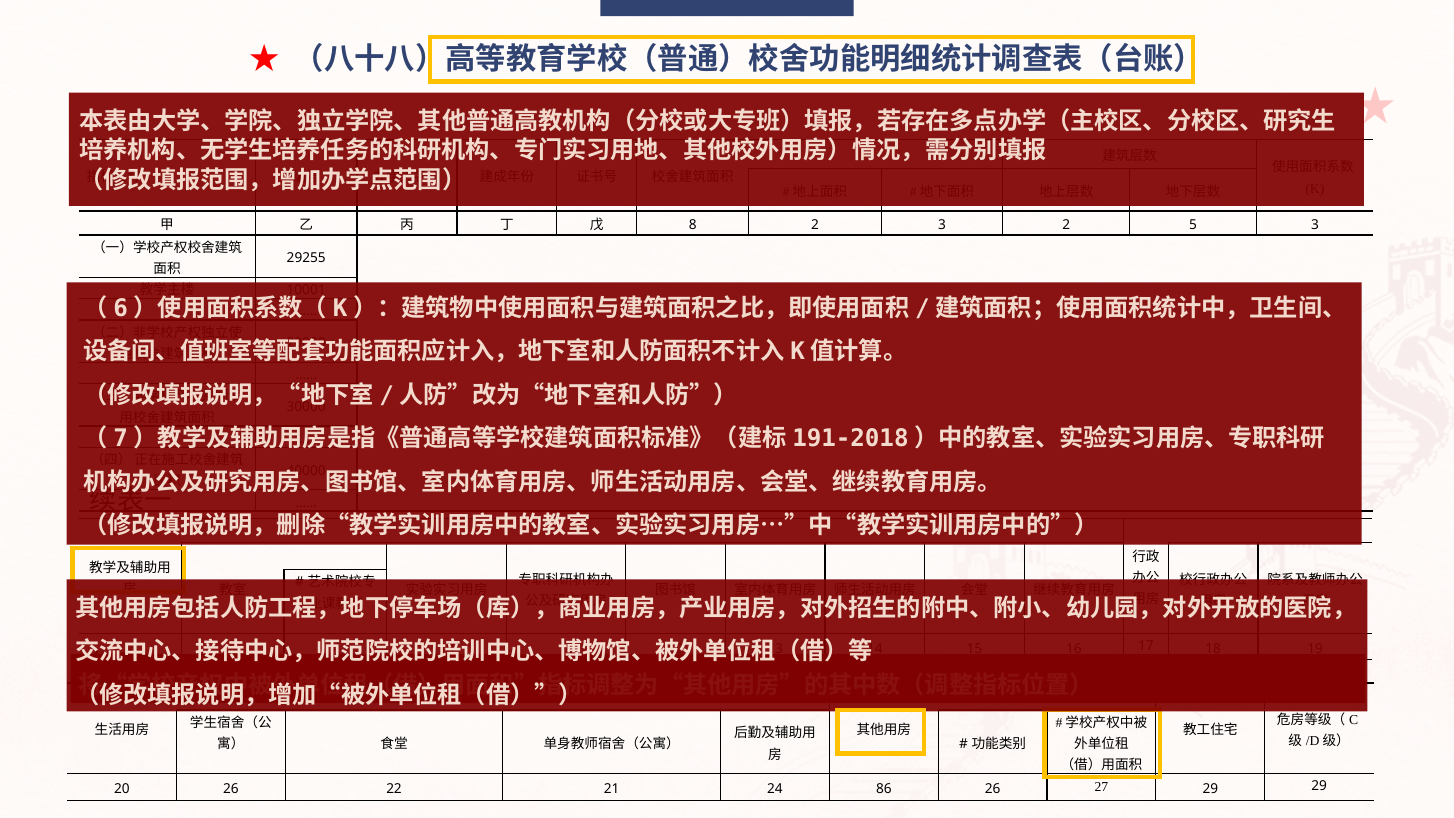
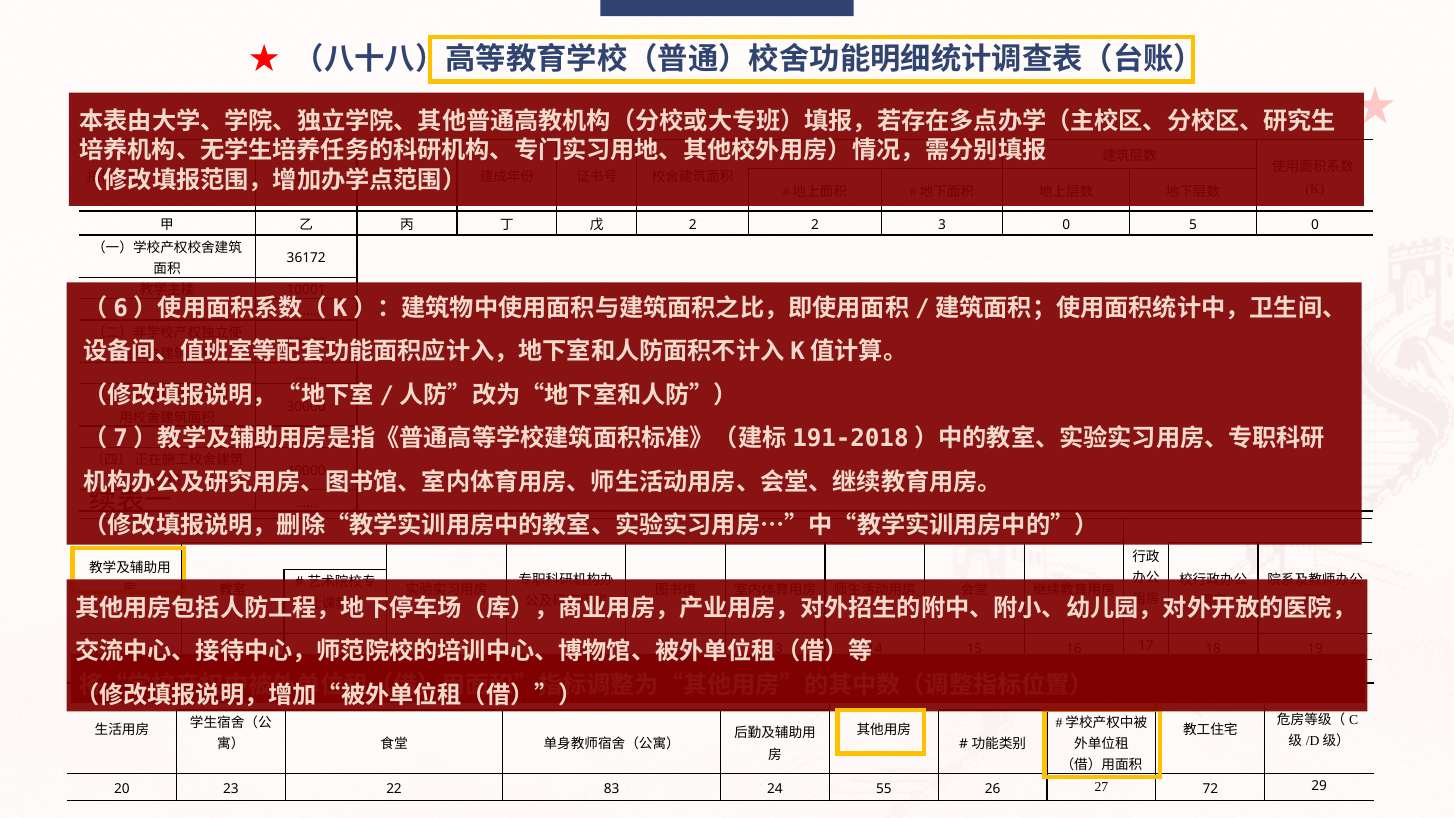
8 at (693, 225): 8 -> 2
3 2: 2 -> 0
5 3: 3 -> 0
29255: 29255 -> 36172
20 26: 26 -> 23
21: 21 -> 83
86: 86 -> 55
27 29: 29 -> 72
